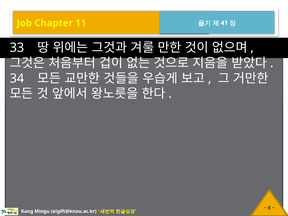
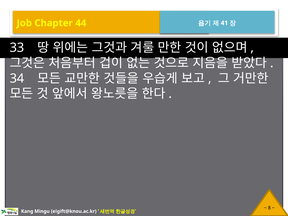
11: 11 -> 44
